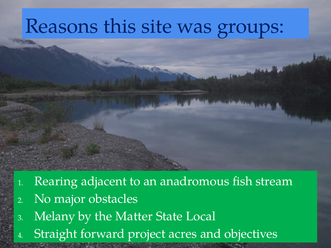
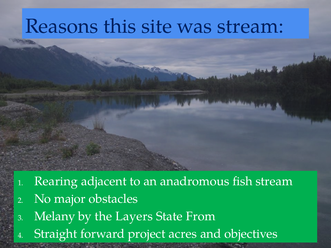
was groups: groups -> stream
Matter: Matter -> Layers
Local: Local -> From
